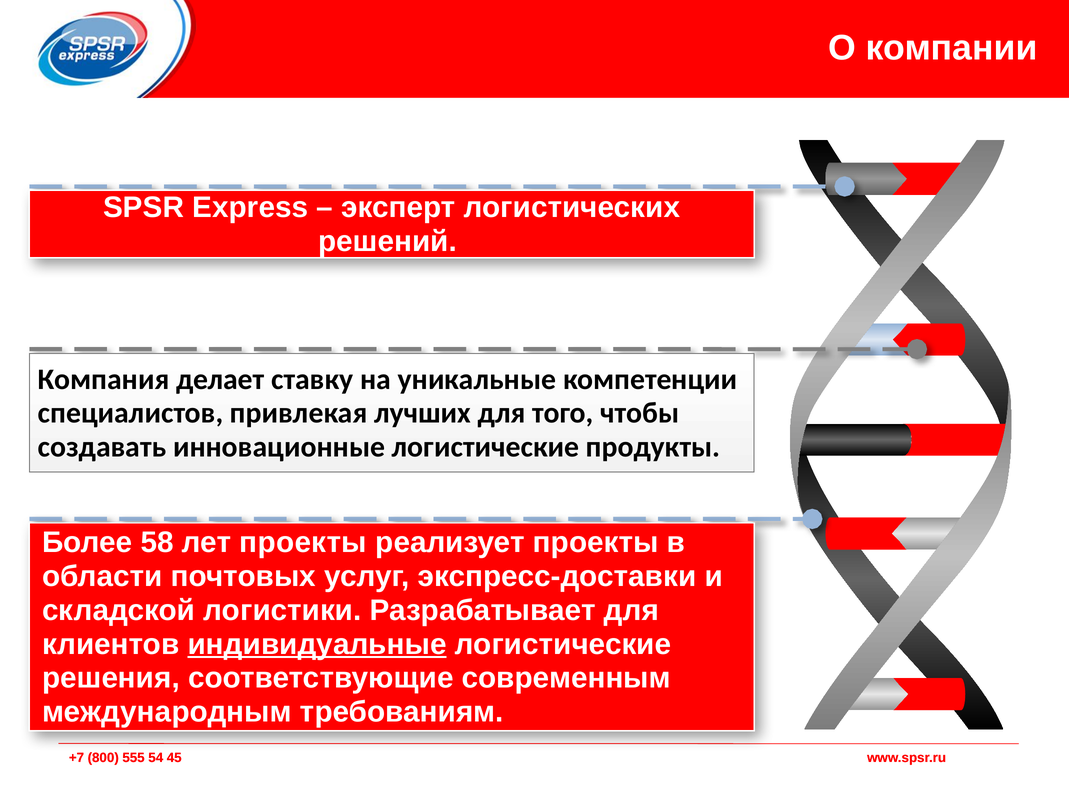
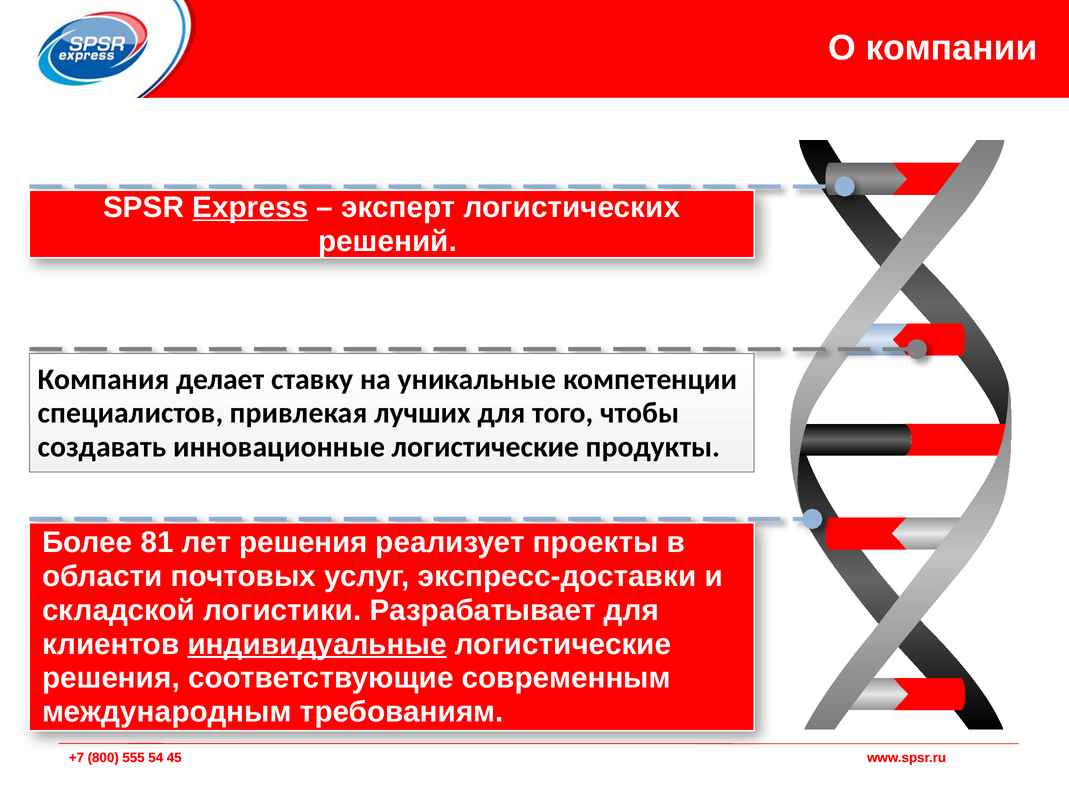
Express underline: none -> present
58: 58 -> 81
лет проекты: проекты -> решения
